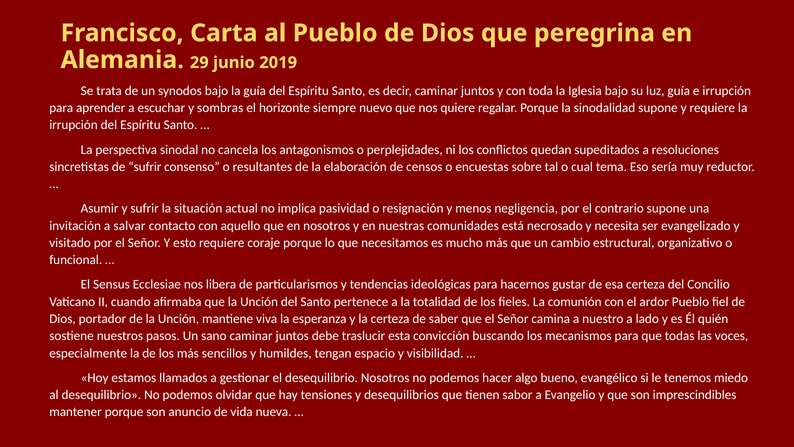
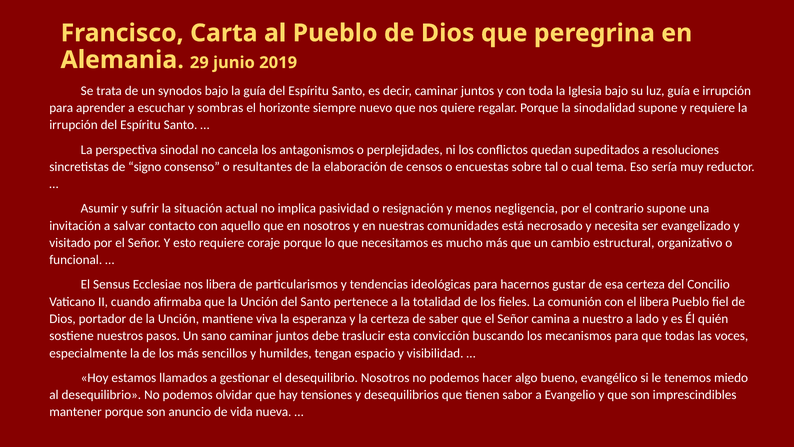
de sufrir: sufrir -> signo
el ardor: ardor -> libera
